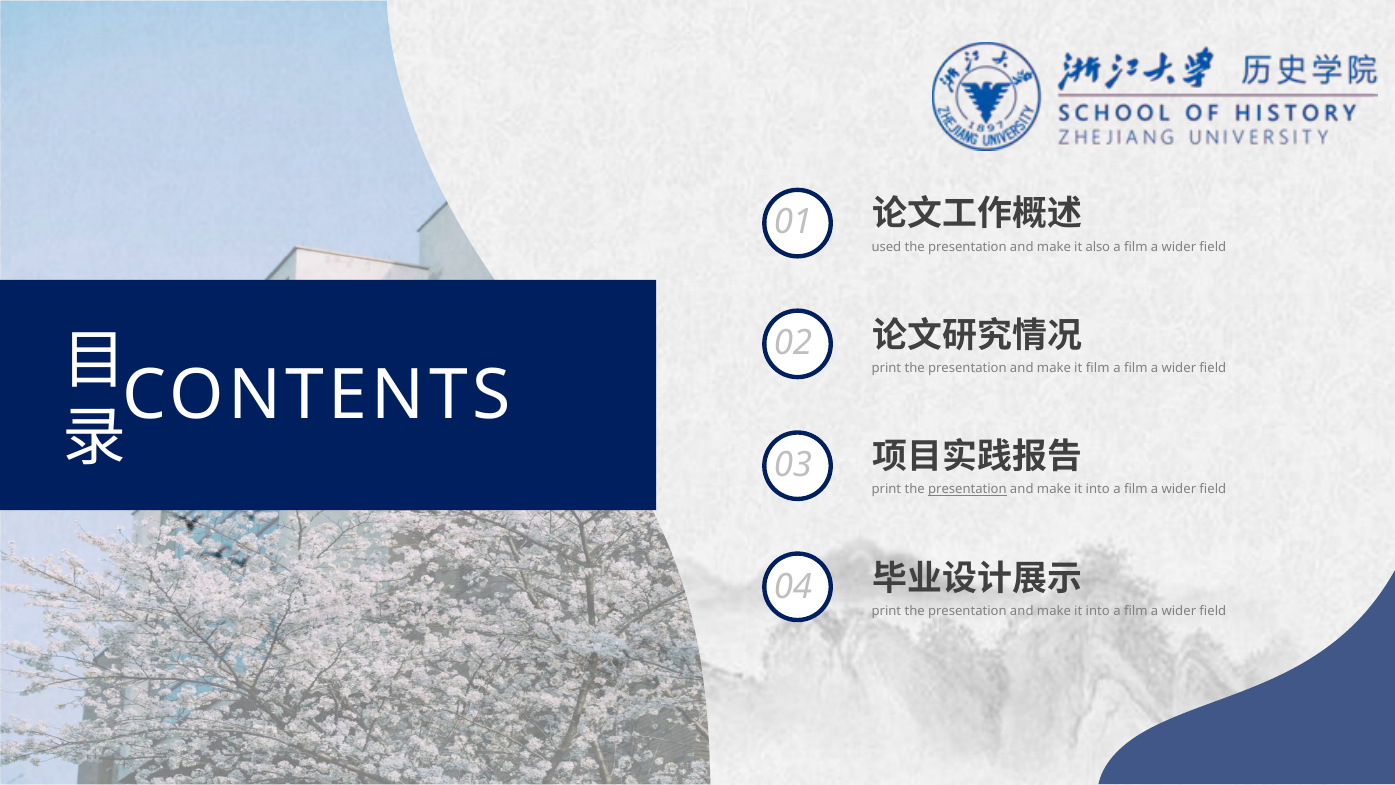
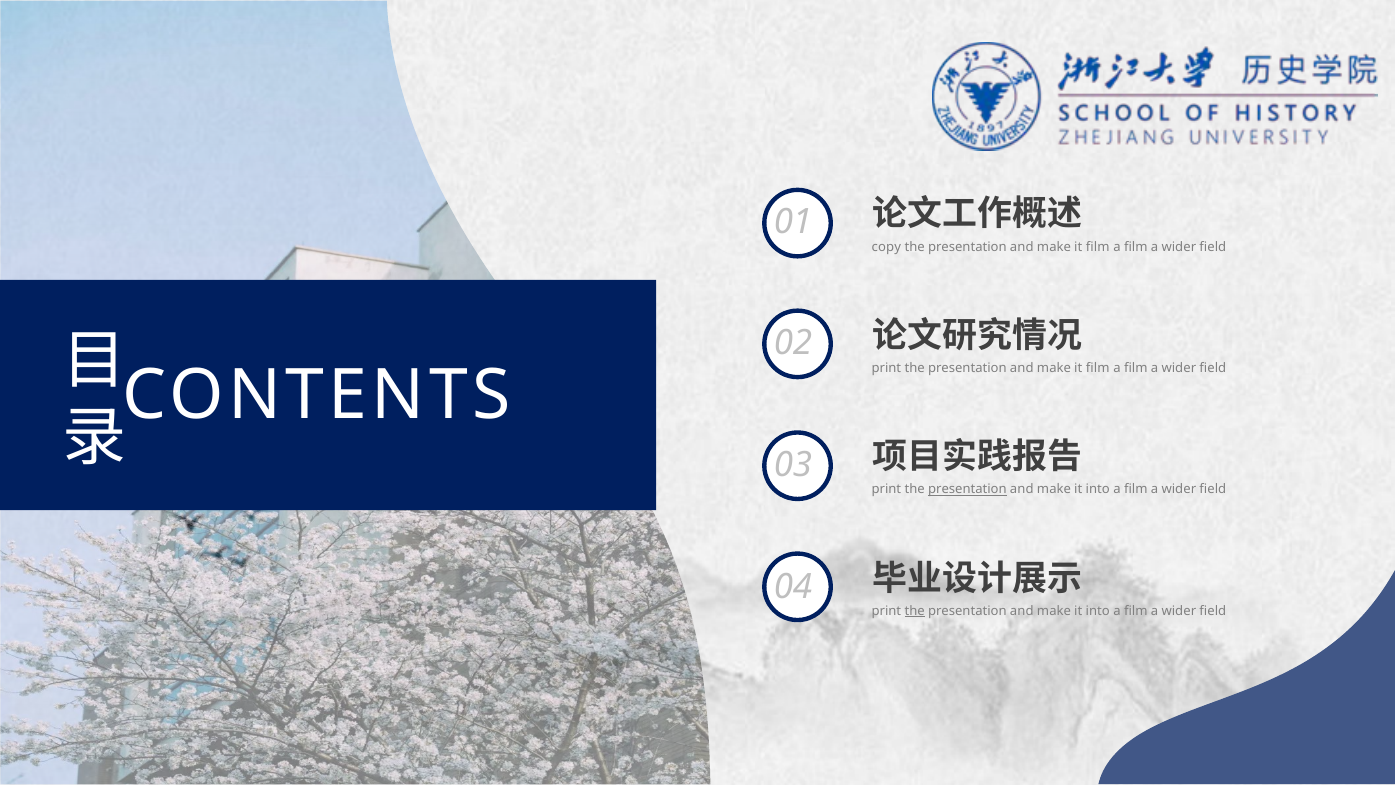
used: used -> copy
also at (1098, 247): also -> film
the at (915, 611) underline: none -> present
